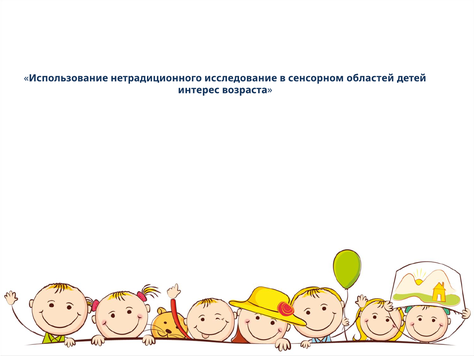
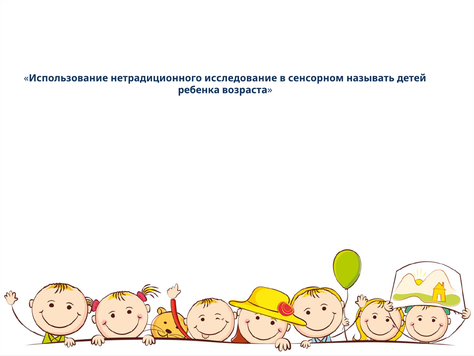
областей: областей -> называть
интерес: интерес -> ребенка
